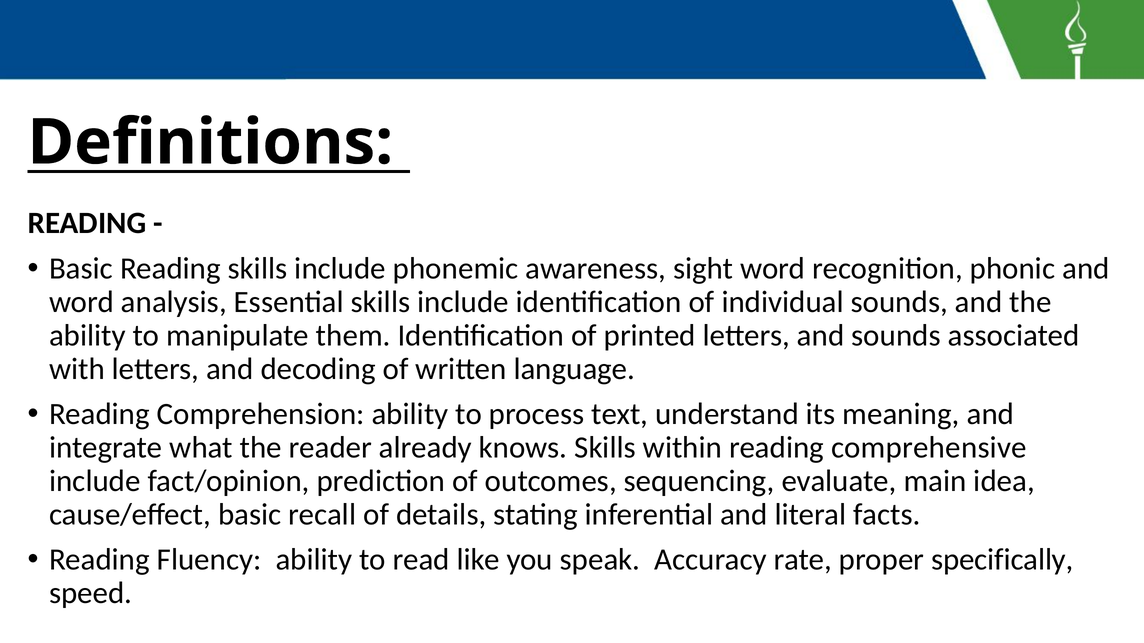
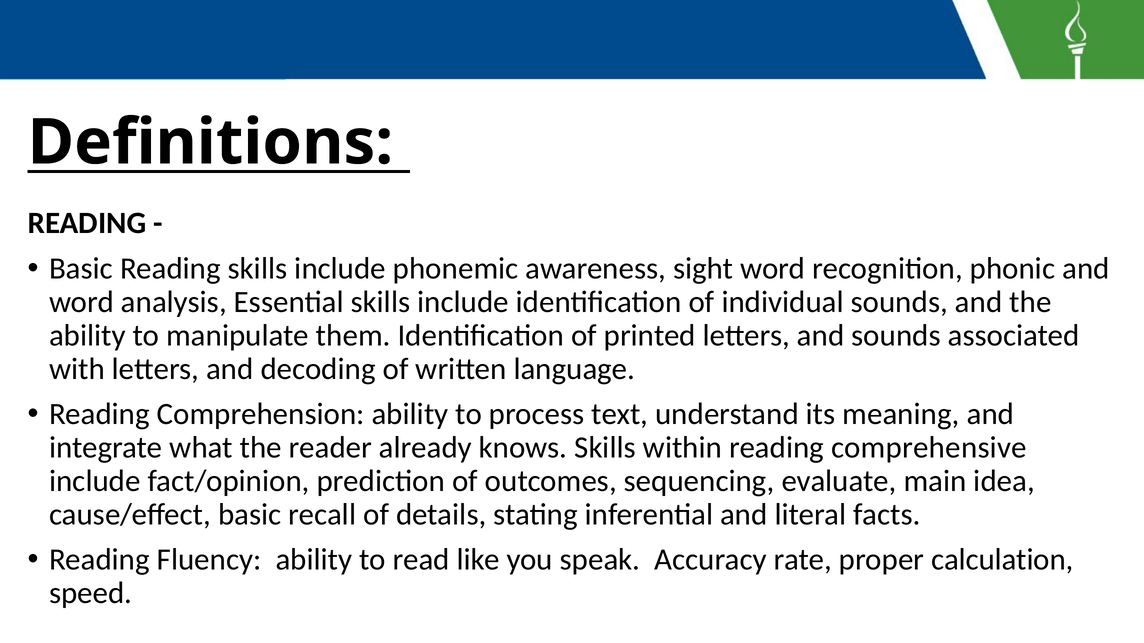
specifically: specifically -> calculation
